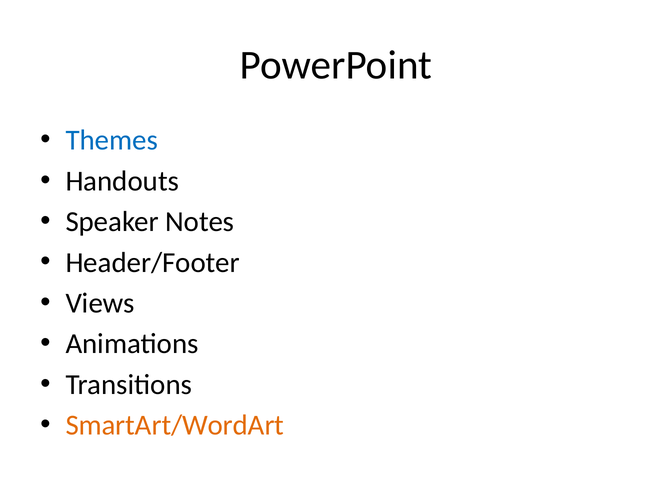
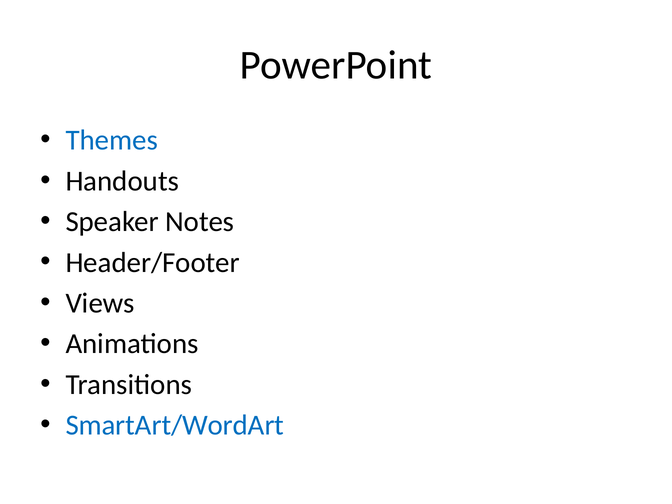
SmartArt/WordArt colour: orange -> blue
